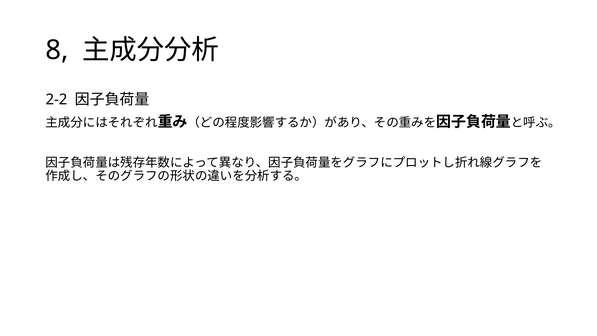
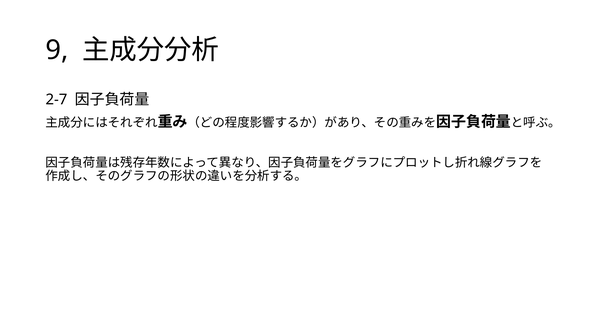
8: 8 -> 9
2-2: 2-2 -> 2-7
